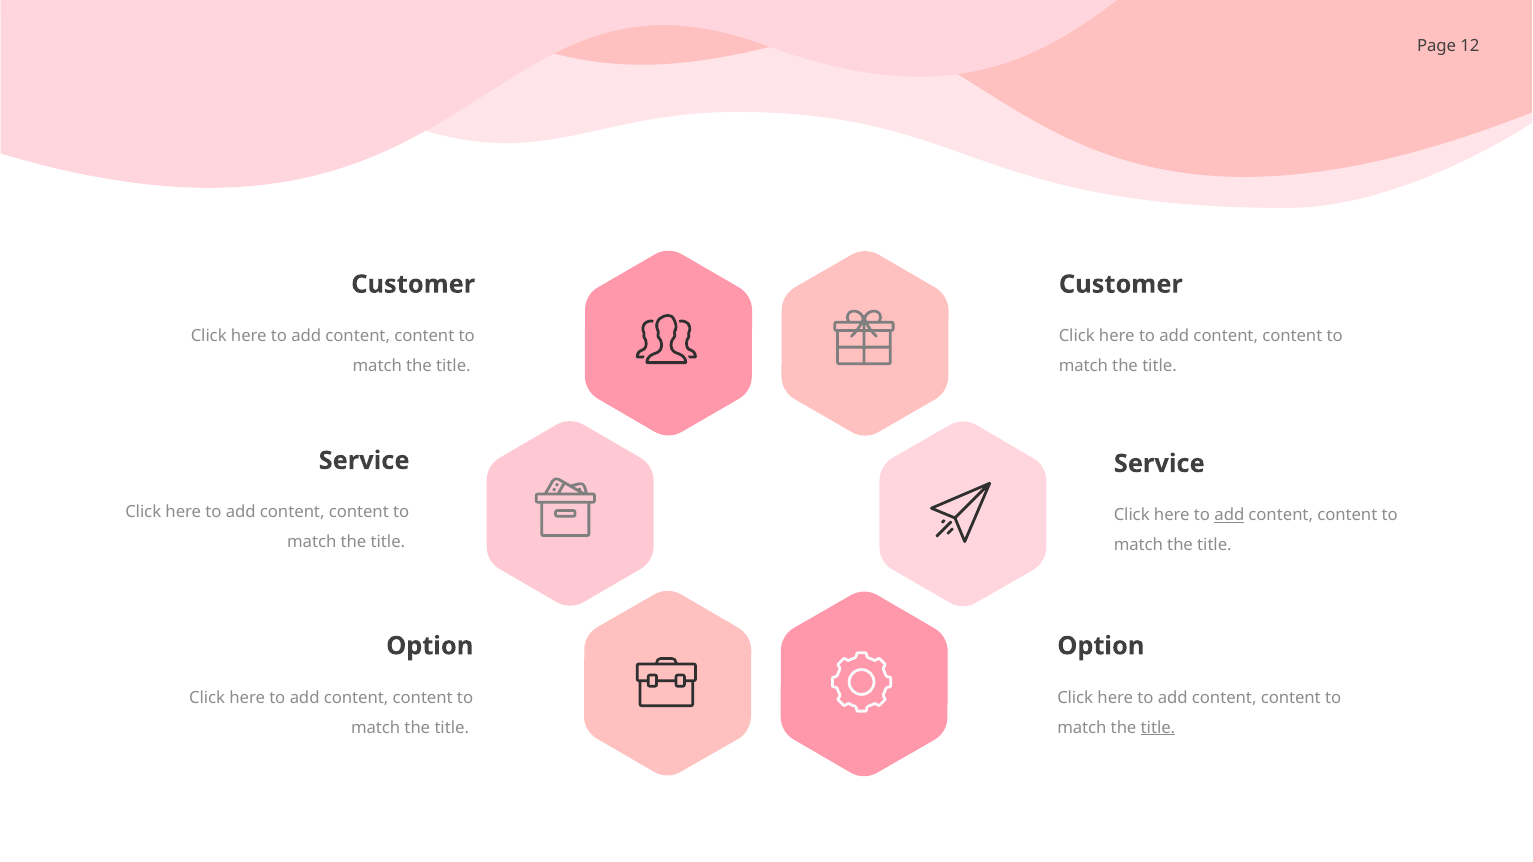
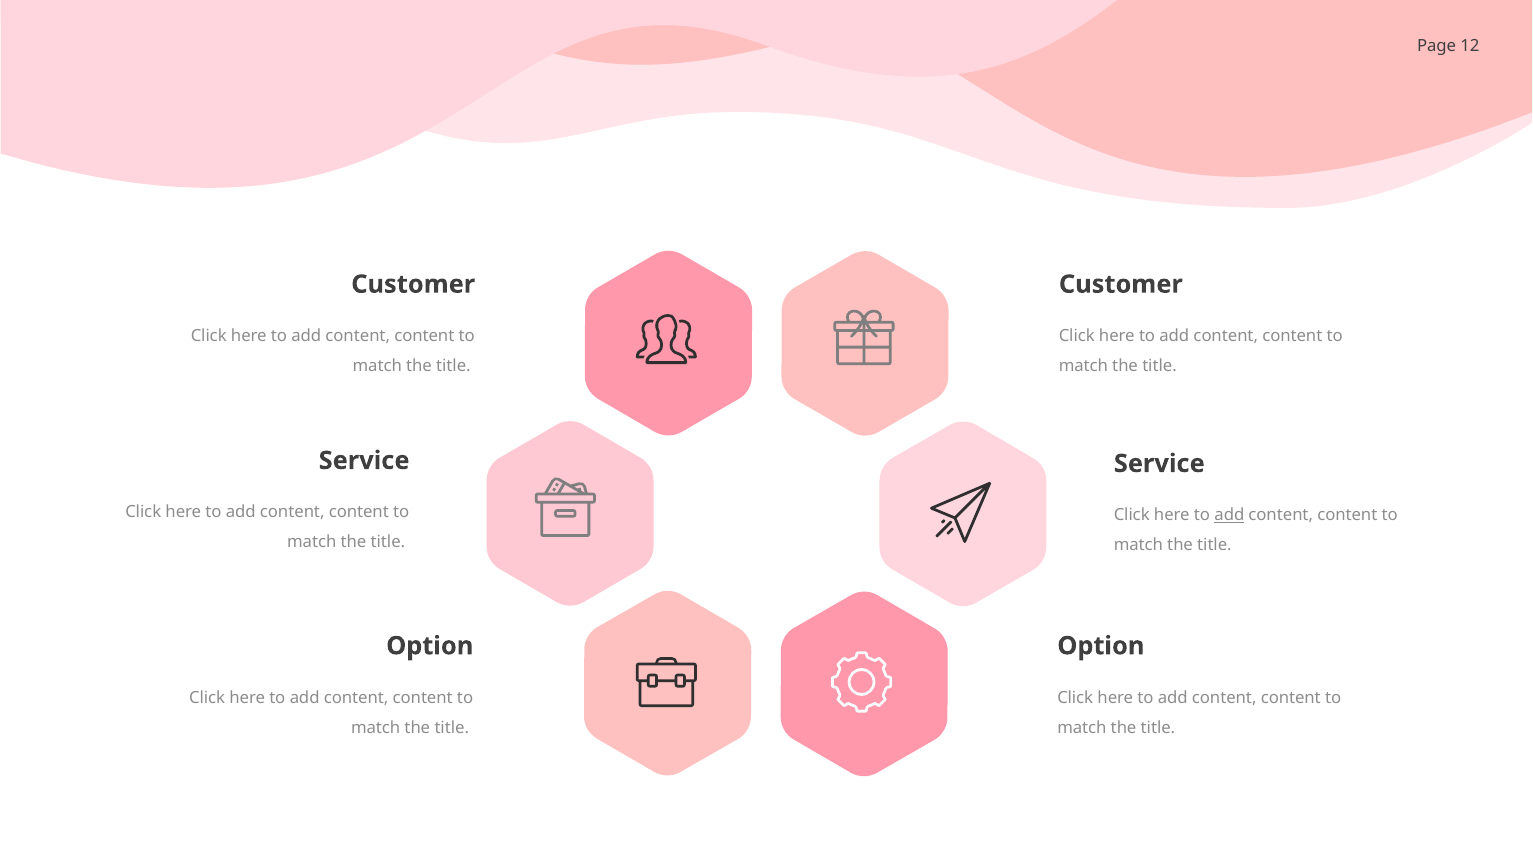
title at (1158, 728) underline: present -> none
